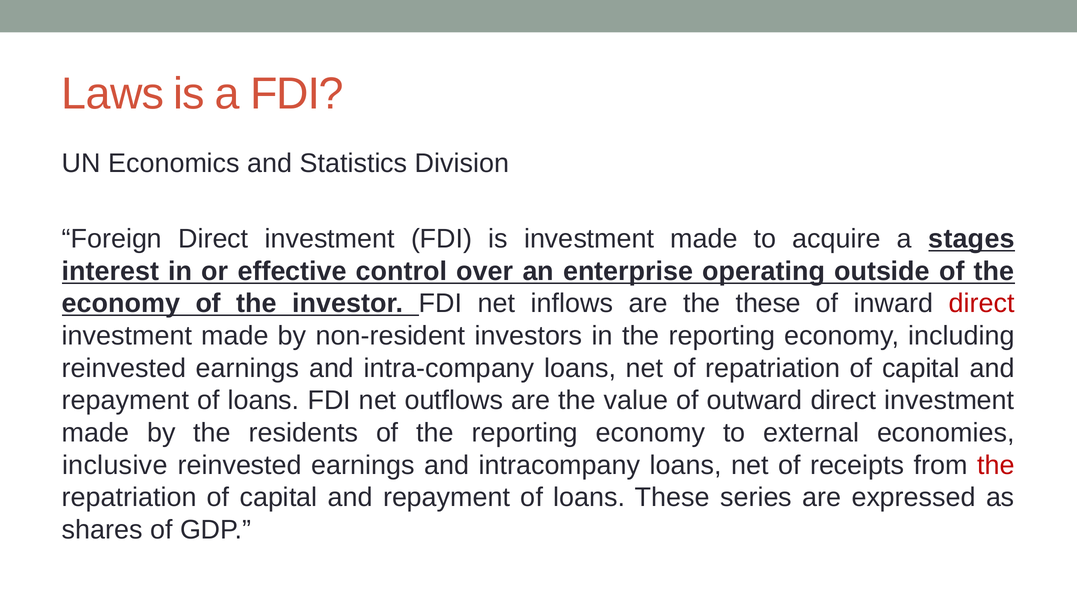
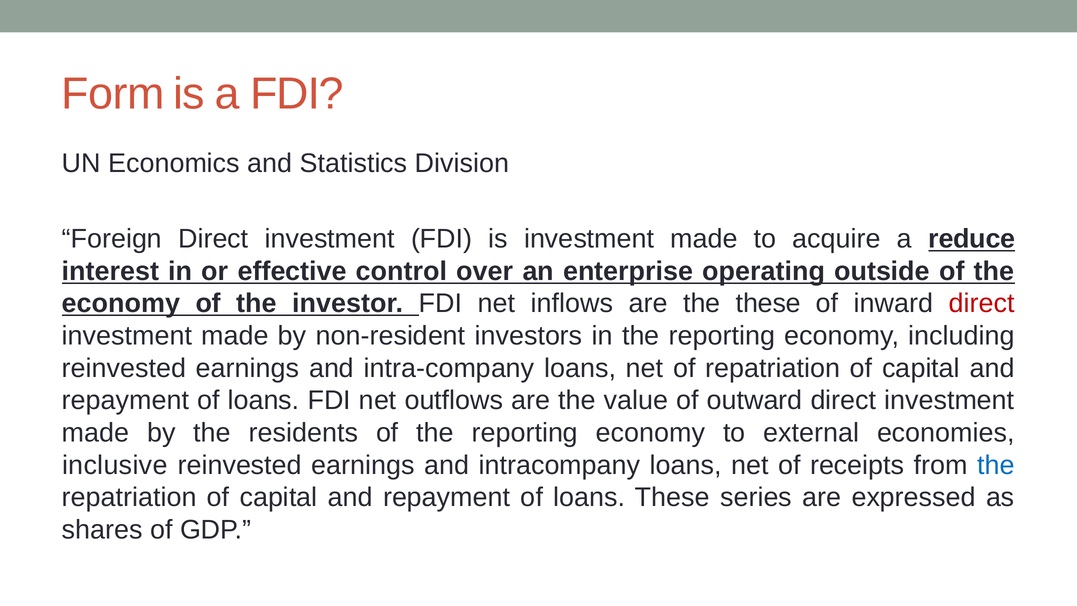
Laws: Laws -> Form
stages: stages -> reduce
the at (996, 465) colour: red -> blue
